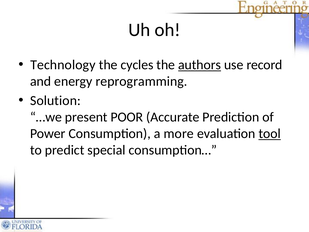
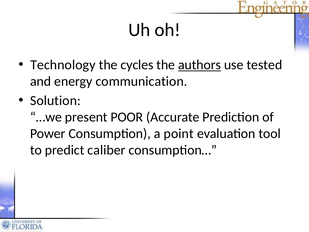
record: record -> tested
reprogramming: reprogramming -> communication
more: more -> point
tool underline: present -> none
special: special -> caliber
